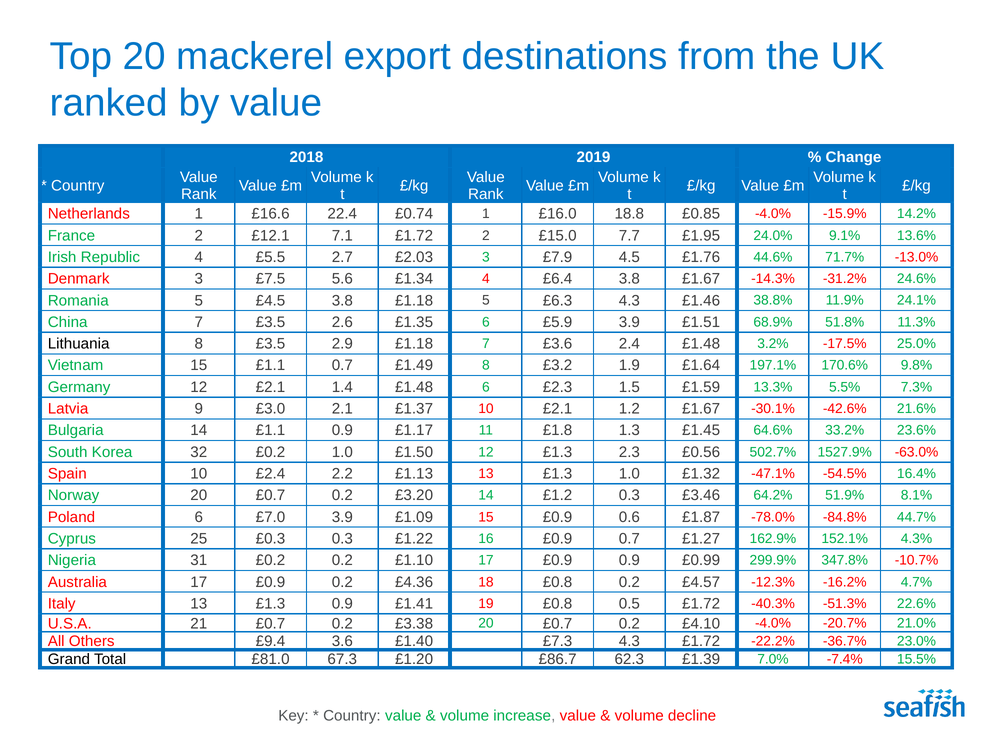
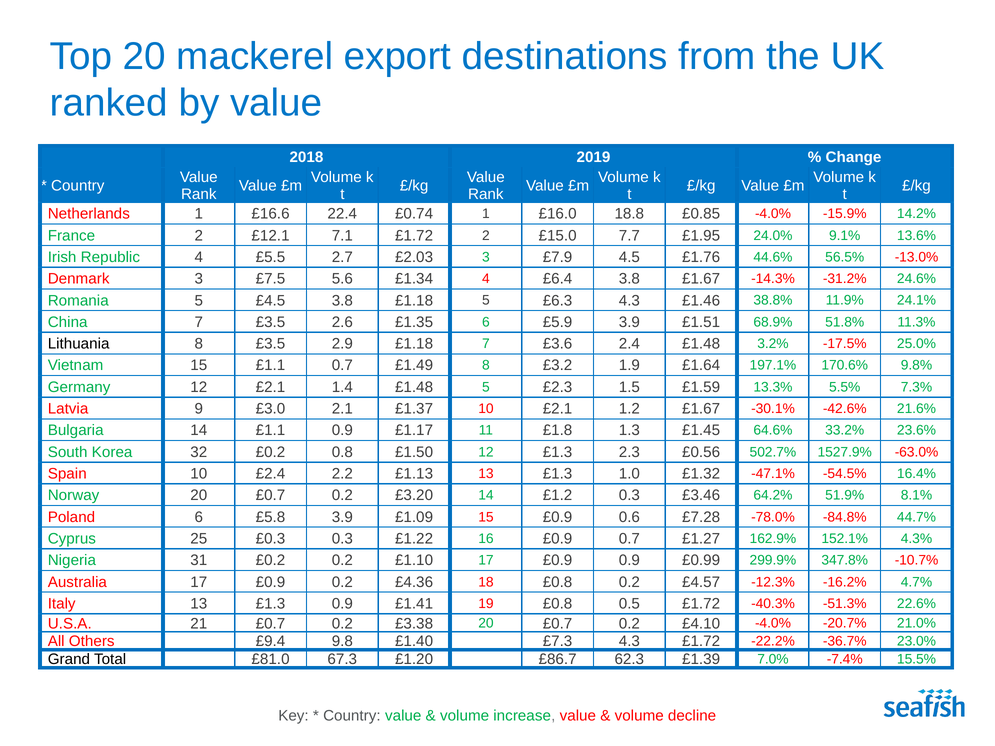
71.7%: 71.7% -> 56.5%
£1.48 6: 6 -> 5
£0.2 1.0: 1.0 -> 0.8
£7.0: £7.0 -> £5.8
£1.87: £1.87 -> £7.28
3.6: 3.6 -> 9.8
